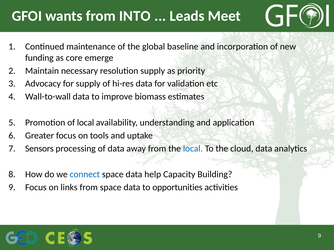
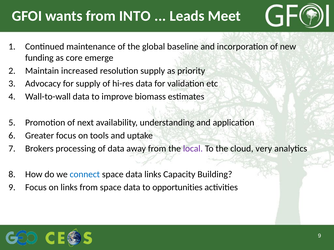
necessary: necessary -> increased
of local: local -> next
Sensors: Sensors -> Brokers
local at (193, 149) colour: blue -> purple
cloud data: data -> very
data help: help -> links
